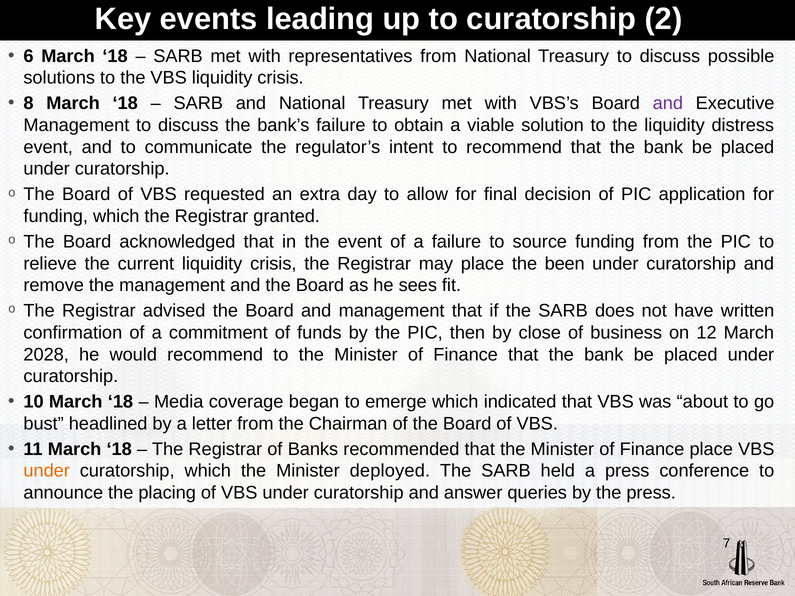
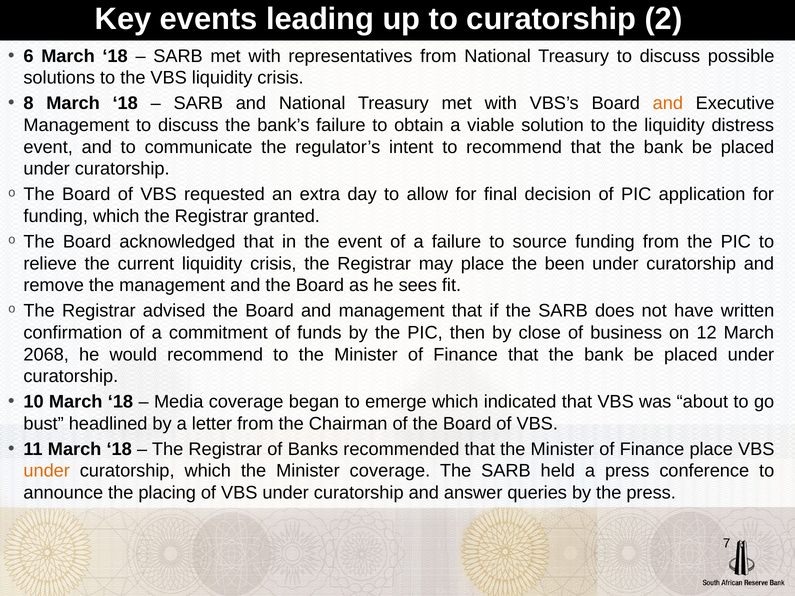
and at (668, 103) colour: purple -> orange
2028: 2028 -> 2068
Minister deployed: deployed -> coverage
